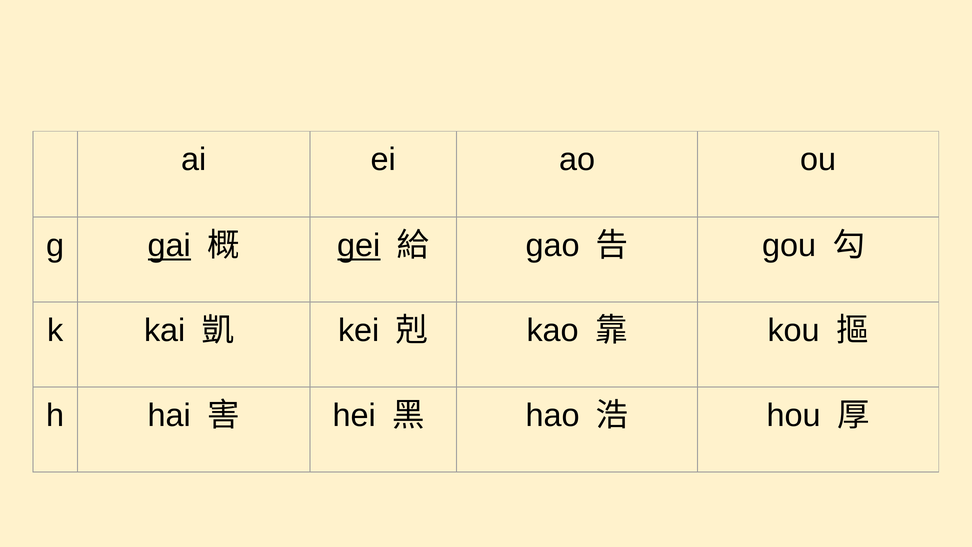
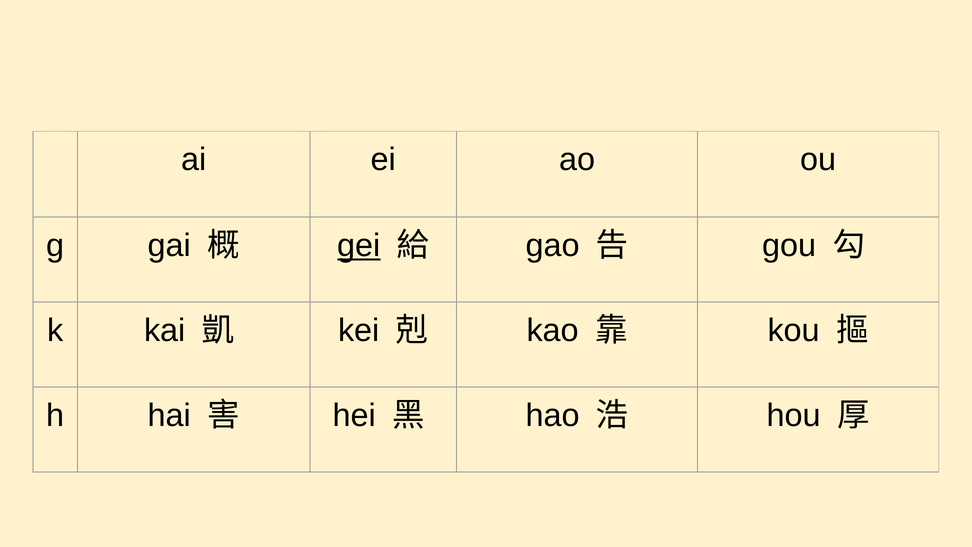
gai underline: present -> none
